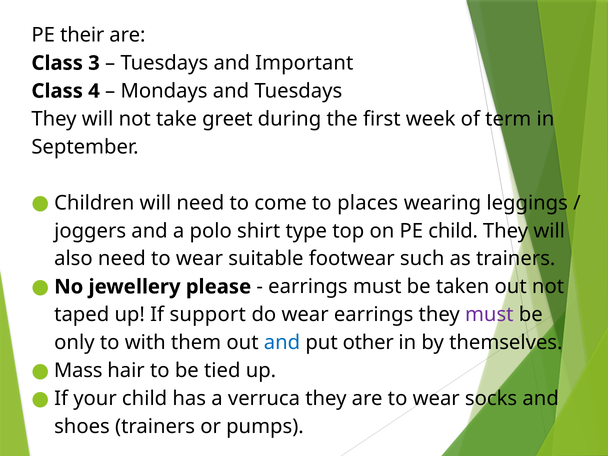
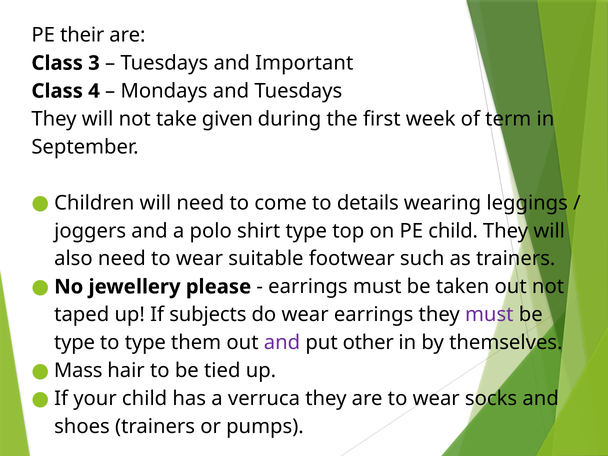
greet: greet -> given
places: places -> details
support: support -> subjects
only at (74, 343): only -> type
to with: with -> type
and at (282, 343) colour: blue -> purple
